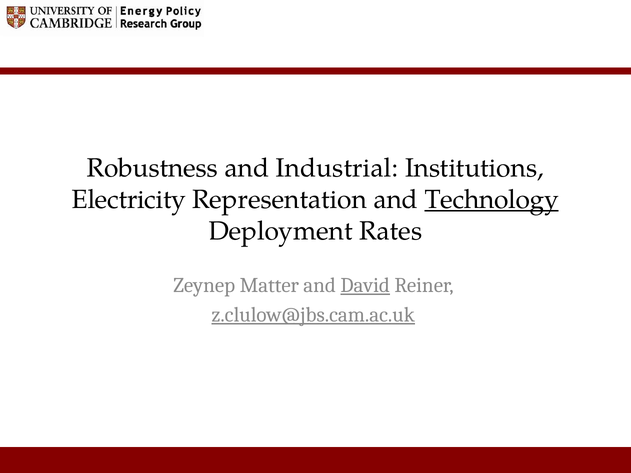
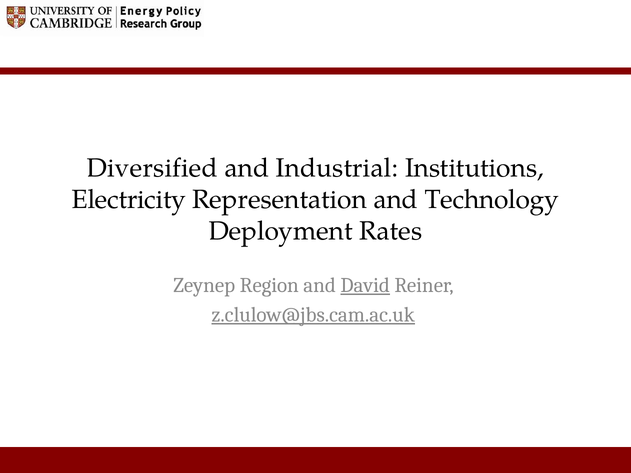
Robustness: Robustness -> Diversified
Technology underline: present -> none
Matter: Matter -> Region
